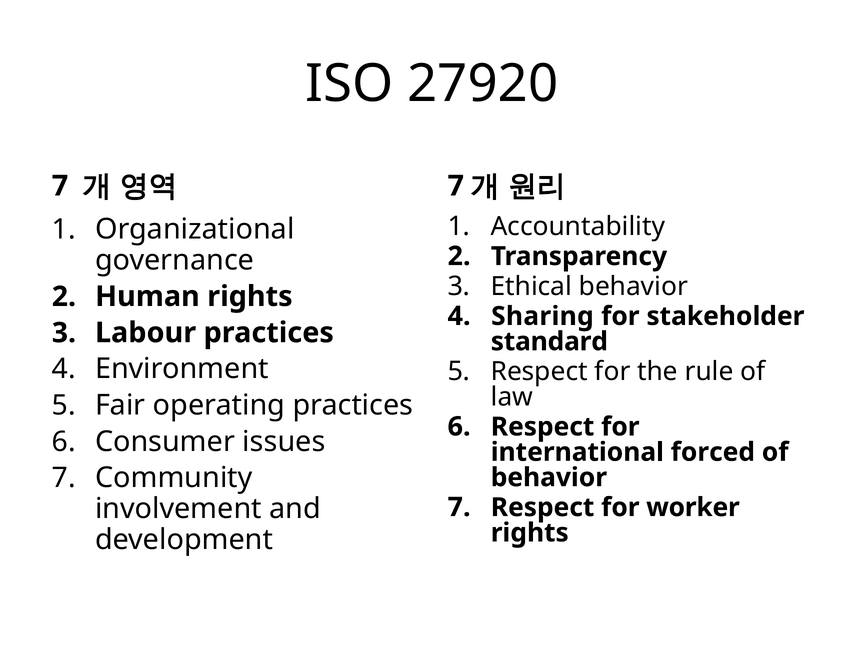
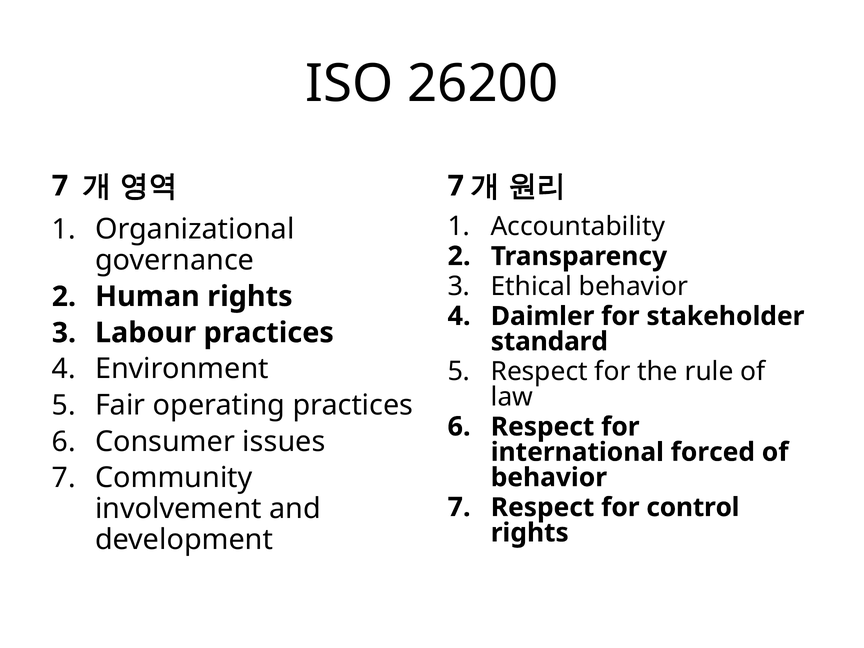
27920: 27920 -> 26200
Sharing: Sharing -> Daimler
worker: worker -> control
